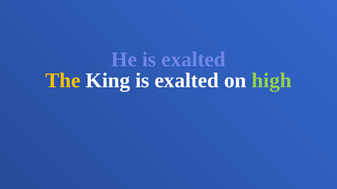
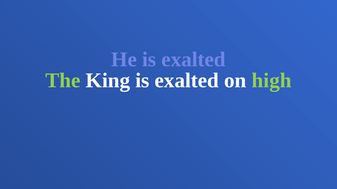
The colour: yellow -> light green
